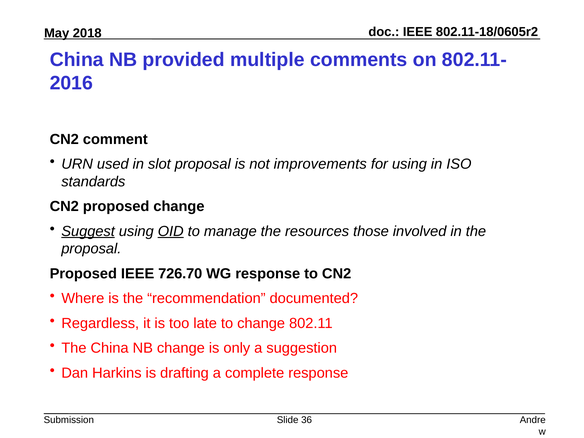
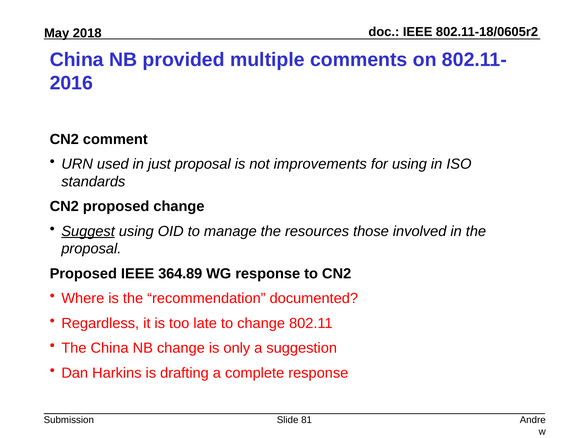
slot: slot -> just
OID underline: present -> none
726.70: 726.70 -> 364.89
36: 36 -> 81
